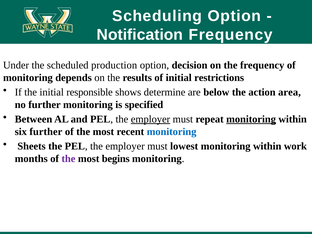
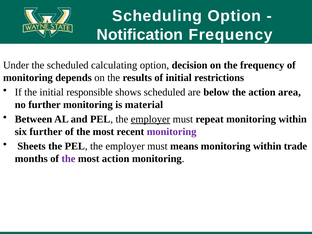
production: production -> calculating
shows determine: determine -> scheduled
specified: specified -> material
monitoring at (251, 119) underline: present -> none
monitoring at (172, 132) colour: blue -> purple
lowest: lowest -> means
work: work -> trade
most begins: begins -> action
